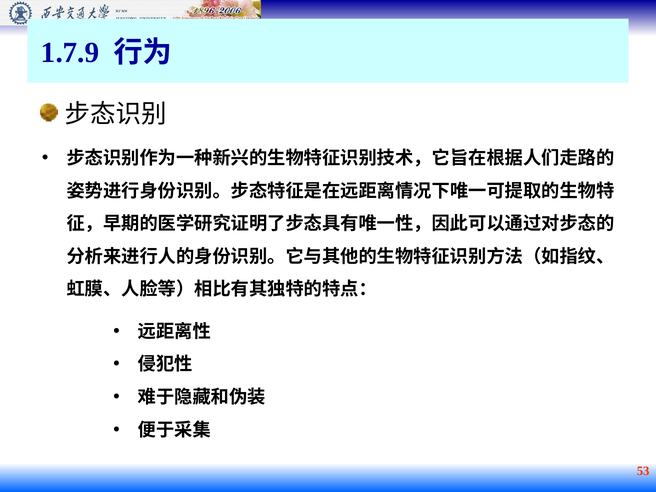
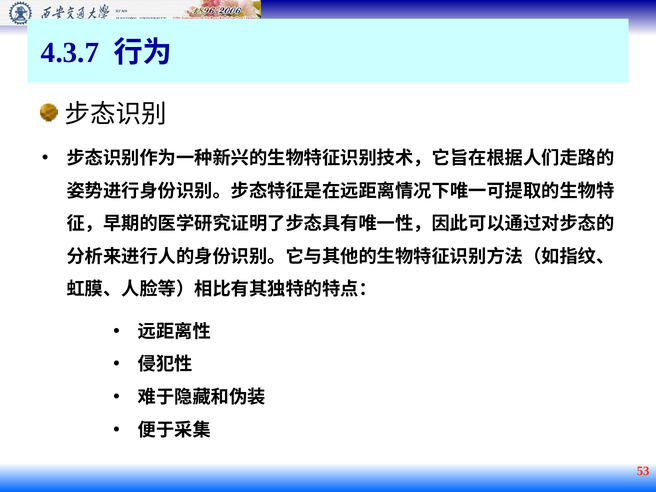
1.7.9: 1.7.9 -> 4.3.7
